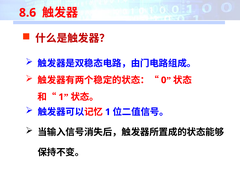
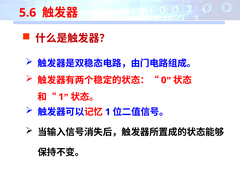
8.6: 8.6 -> 5.6
